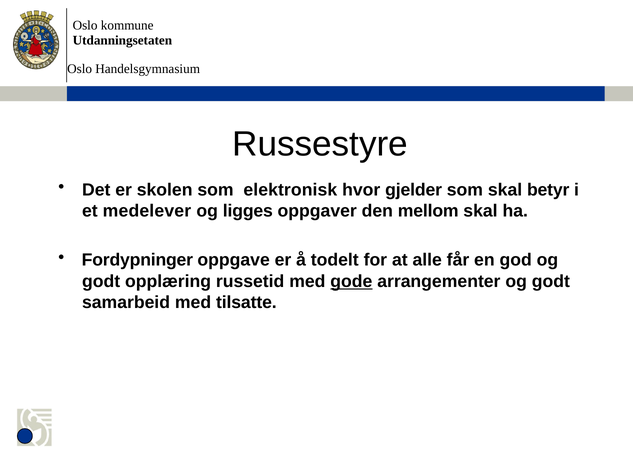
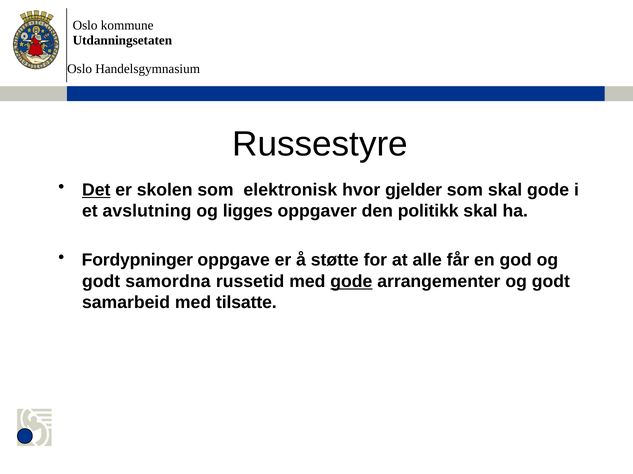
Det underline: none -> present
skal betyr: betyr -> gode
medelever: medelever -> avslutning
mellom: mellom -> politikk
todelt: todelt -> støtte
opplæring: opplæring -> samordna
